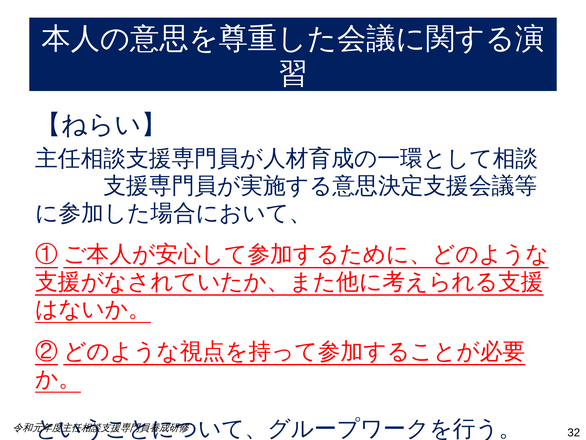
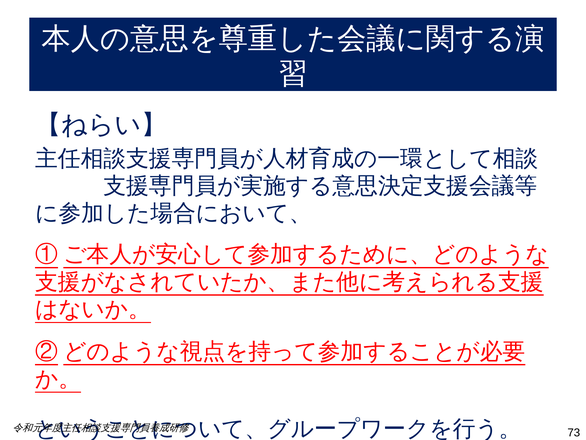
32: 32 -> 73
